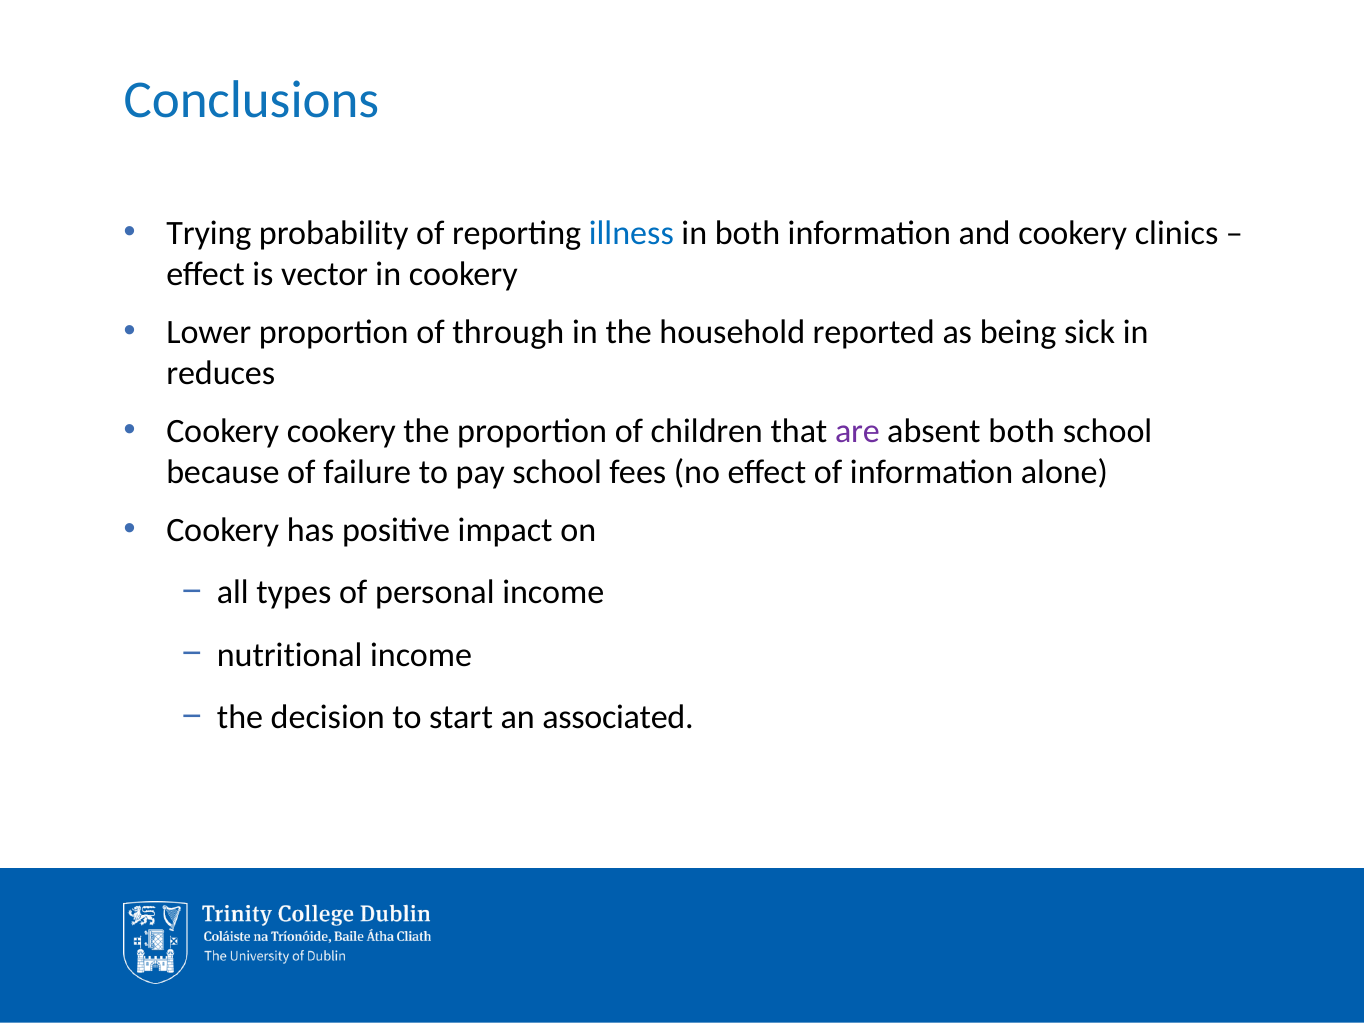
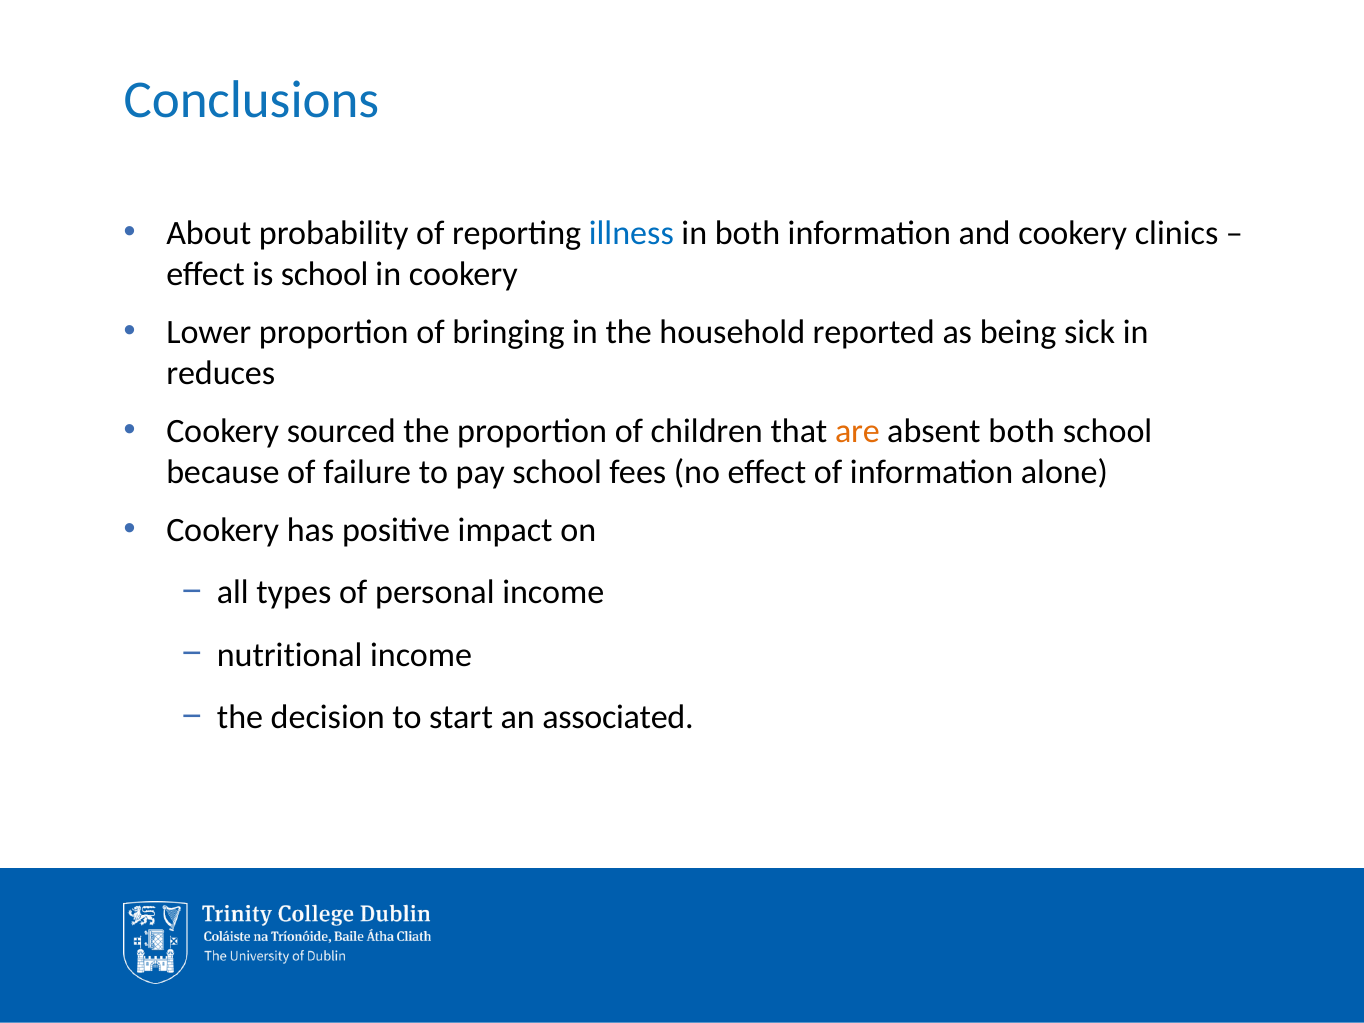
Trying: Trying -> About
is vector: vector -> school
through: through -> bringing
Cookery cookery: cookery -> sourced
are colour: purple -> orange
